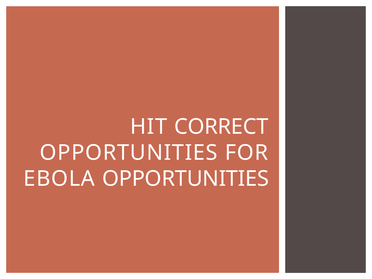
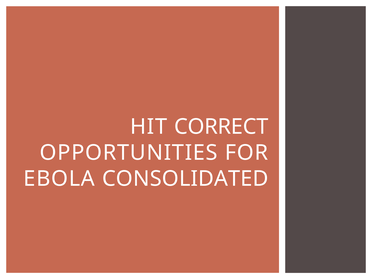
EBOLA OPPORTUNITIES: OPPORTUNITIES -> CONSOLIDATED
